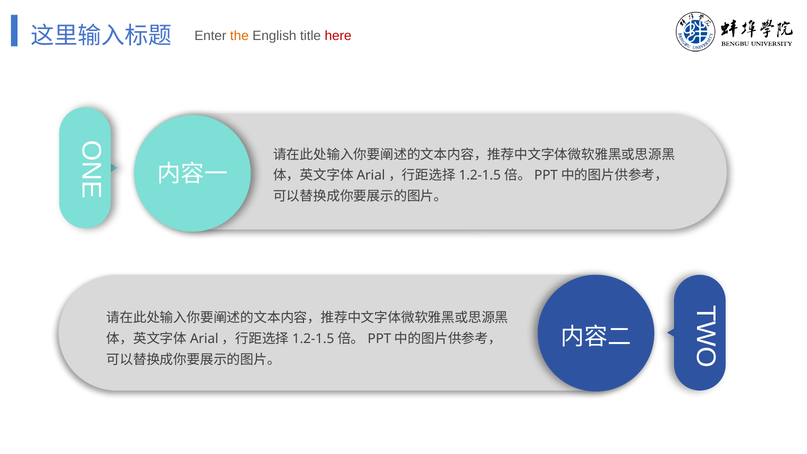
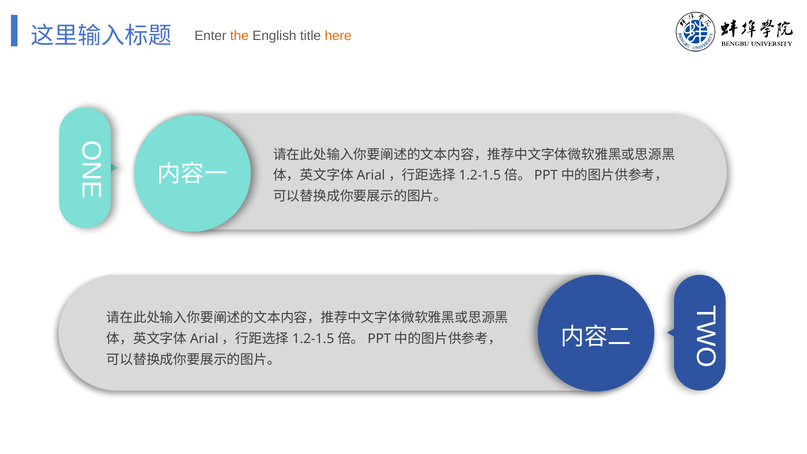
here colour: red -> orange
